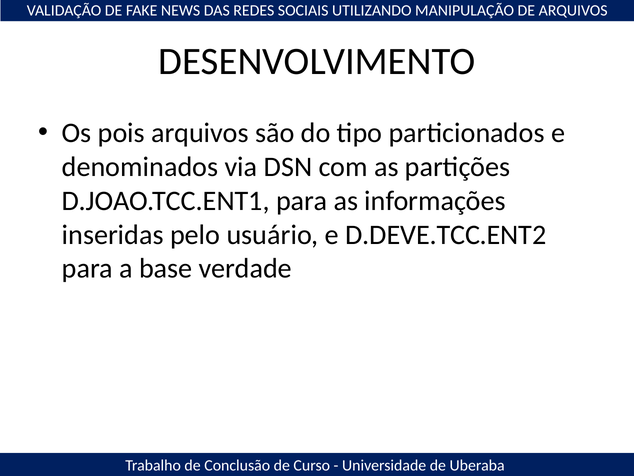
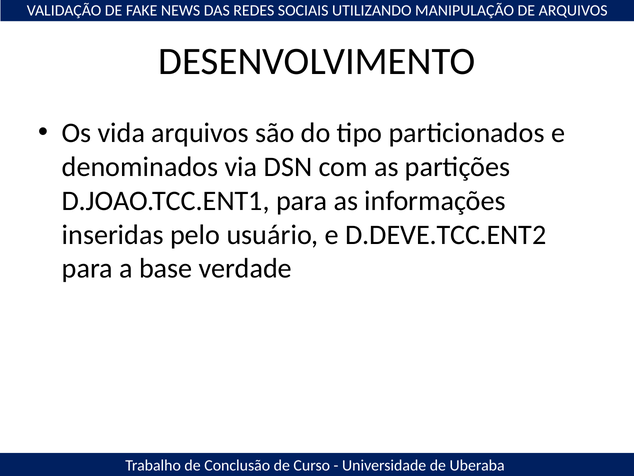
pois: pois -> vida
